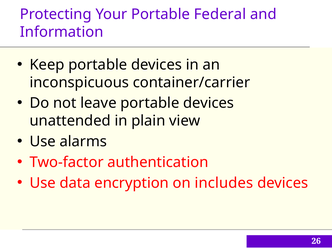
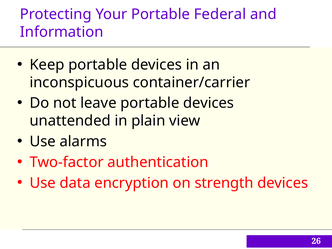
includes: includes -> strength
